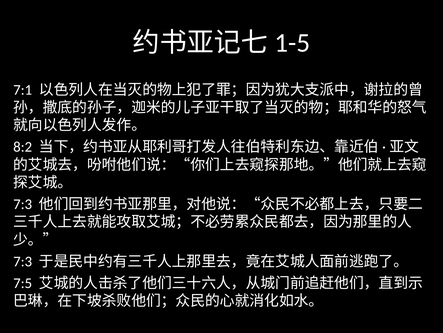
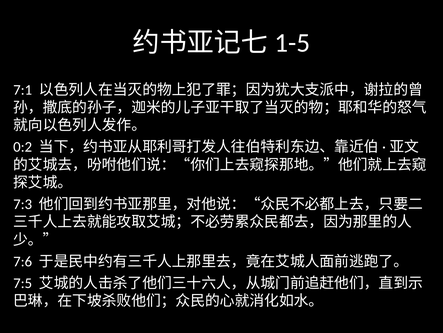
8:2: 8:2 -> 0:2
7:3 at (23, 261): 7:3 -> 7:6
